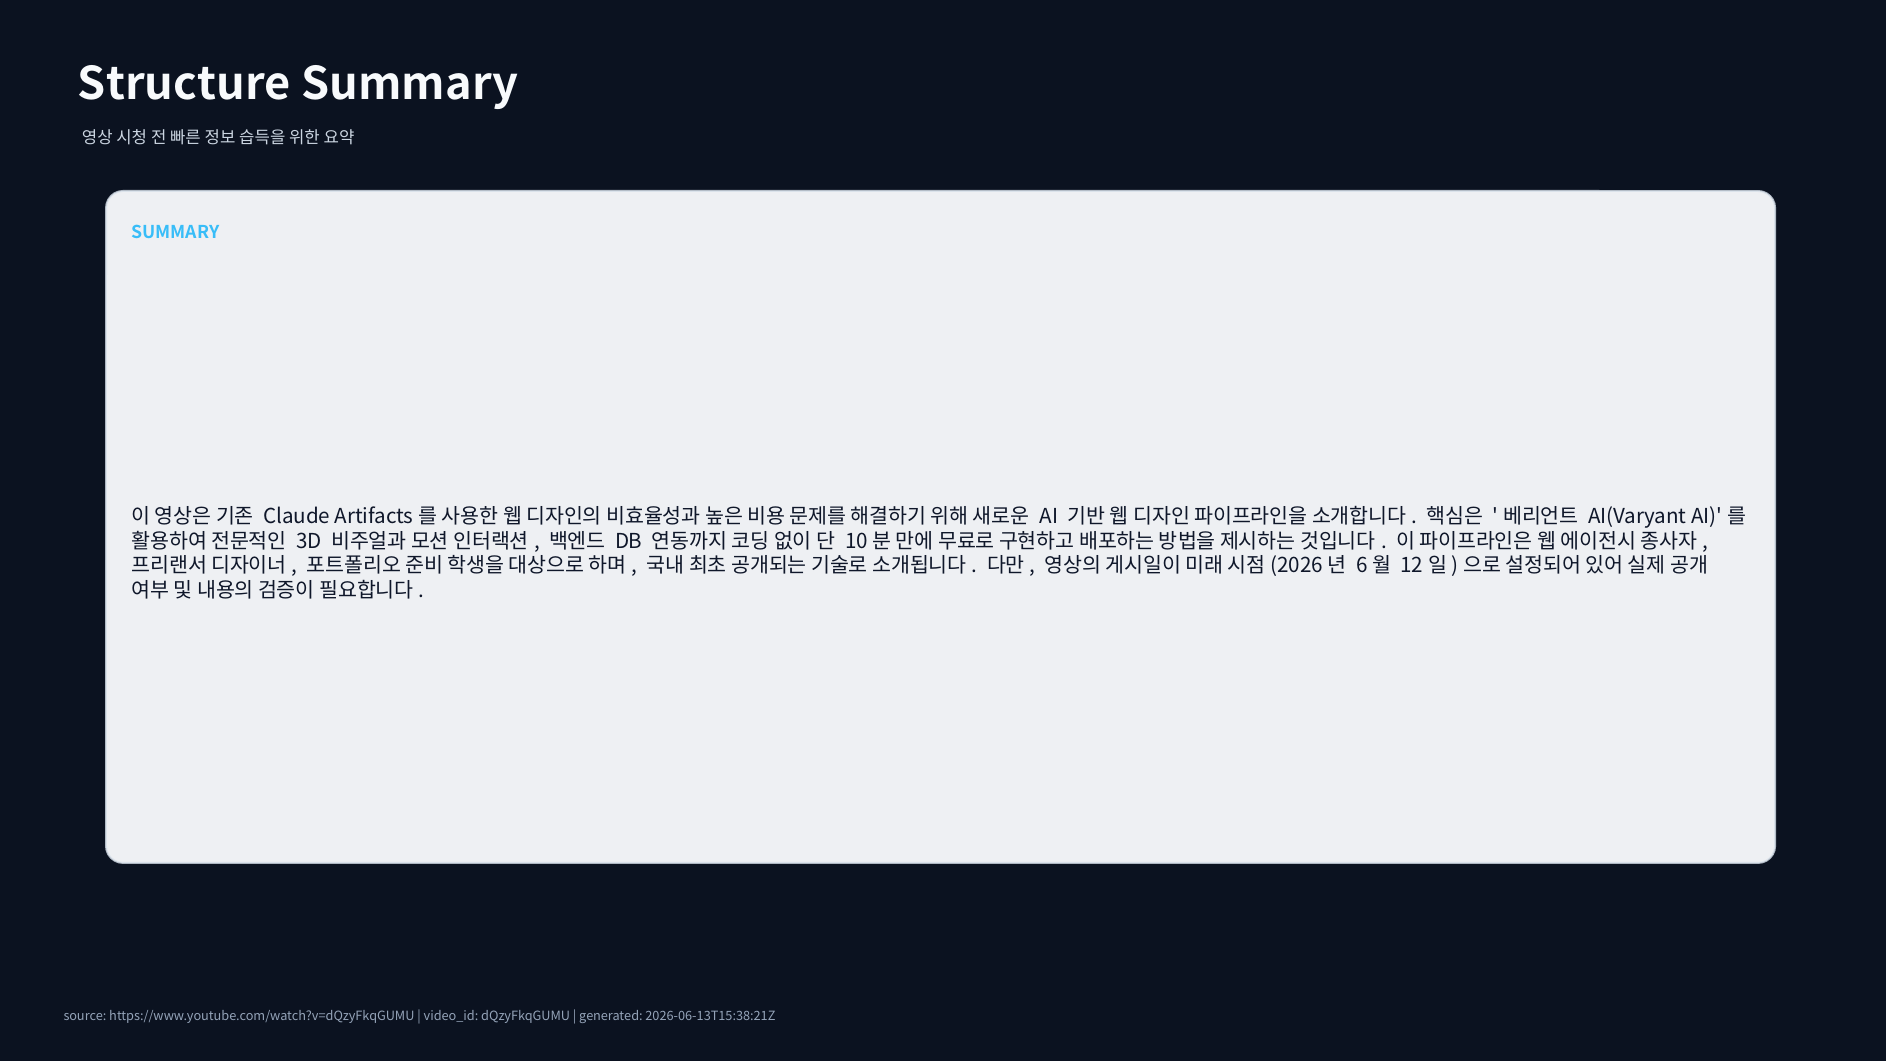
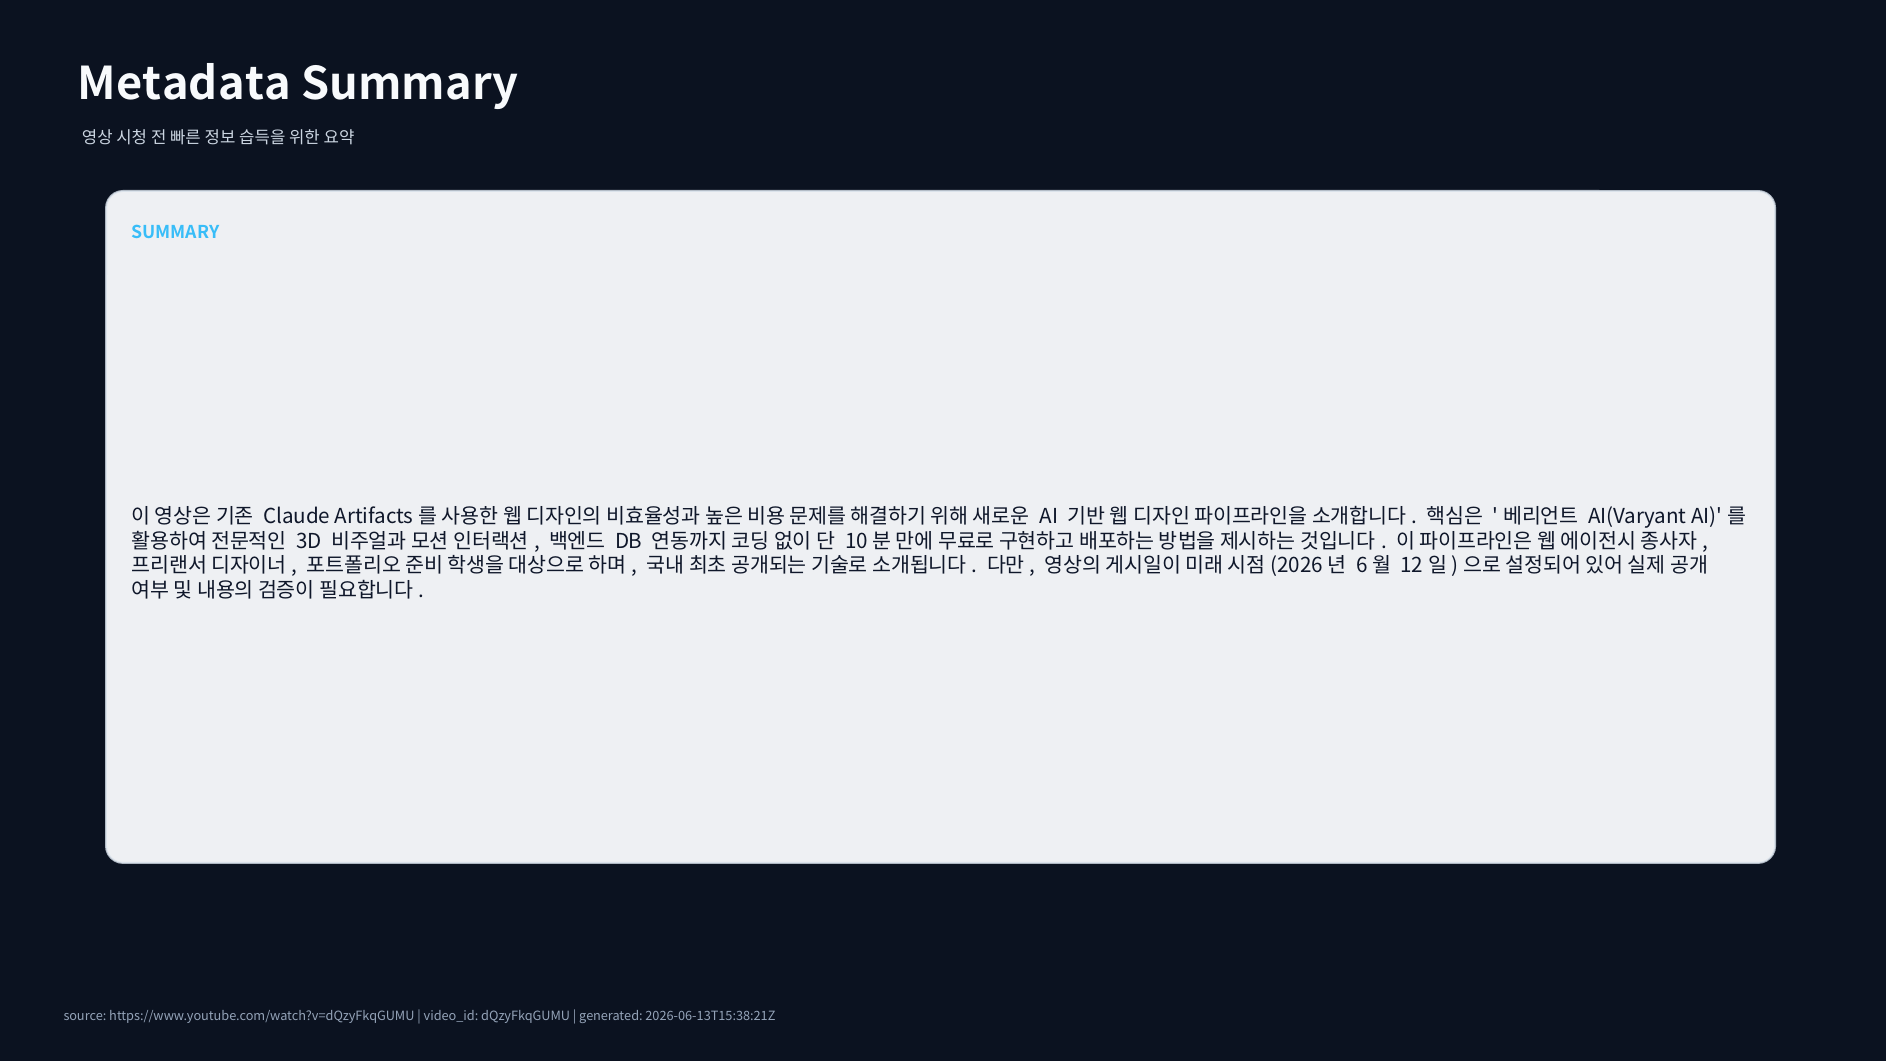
Structure: Structure -> Metadata
